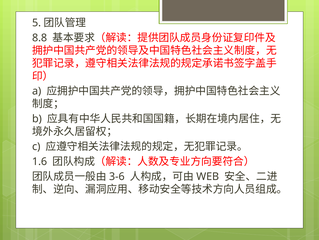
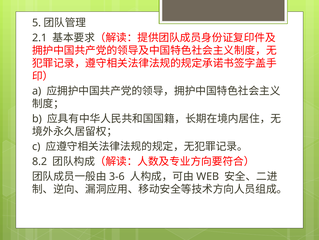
8.8: 8.8 -> 2.1
1.6: 1.6 -> 8.2
